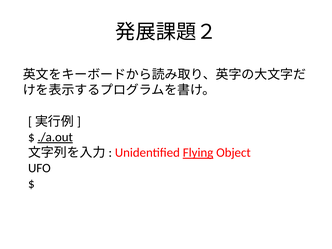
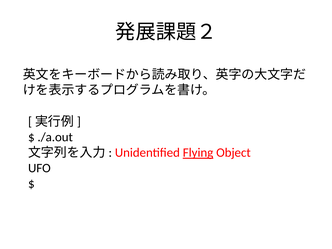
./a.out underline: present -> none
